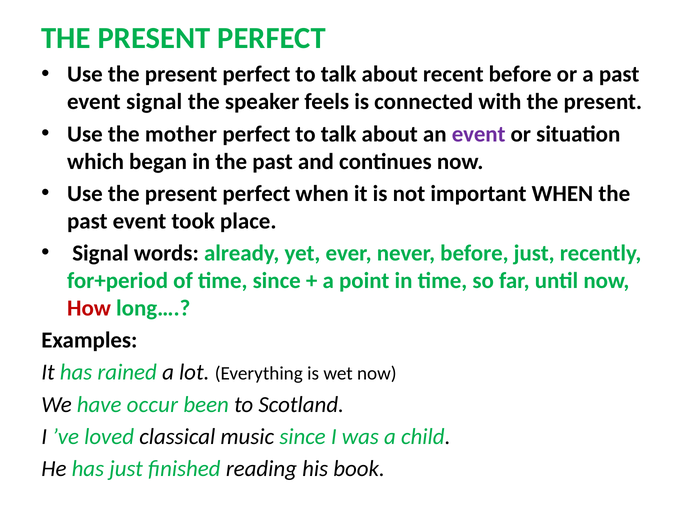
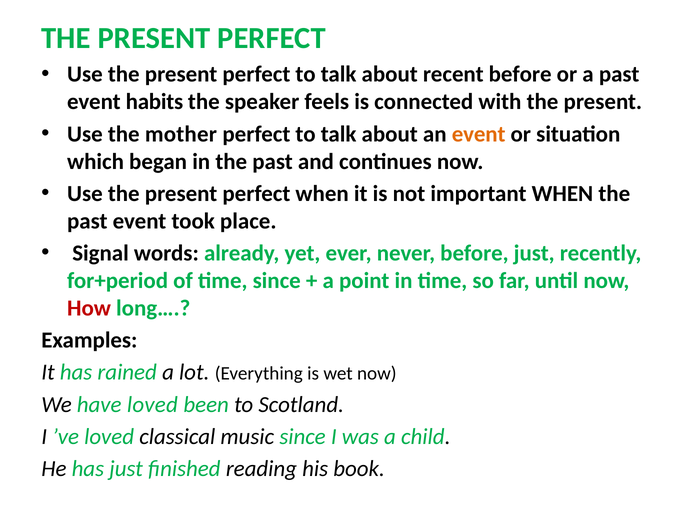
event signal: signal -> habits
event at (479, 134) colour: purple -> orange
have occur: occur -> loved
